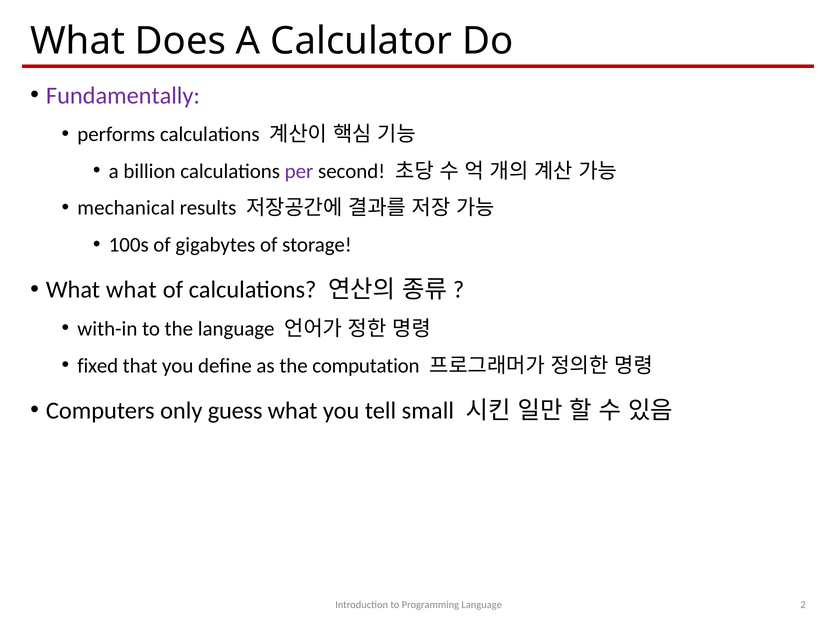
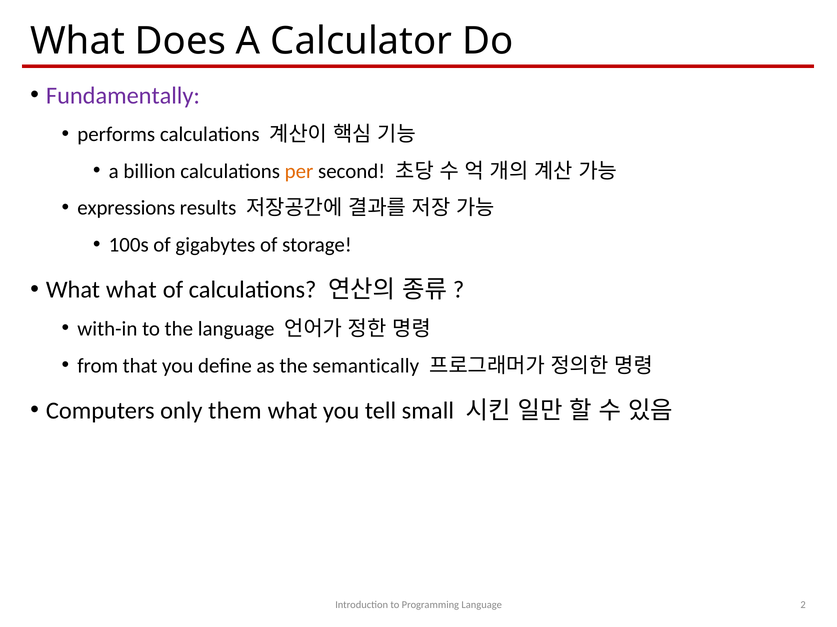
per colour: purple -> orange
mechanical: mechanical -> expressions
fixed: fixed -> from
computation: computation -> semantically
guess: guess -> them
